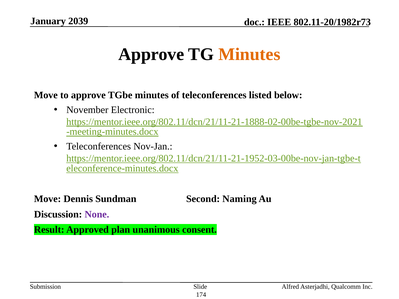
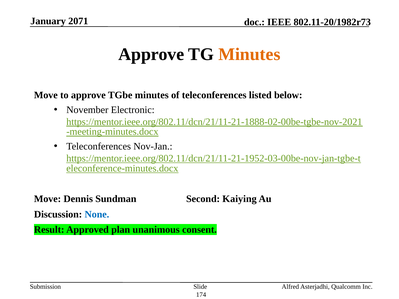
2039: 2039 -> 2071
Naming: Naming -> Kaiying
None colour: purple -> blue
